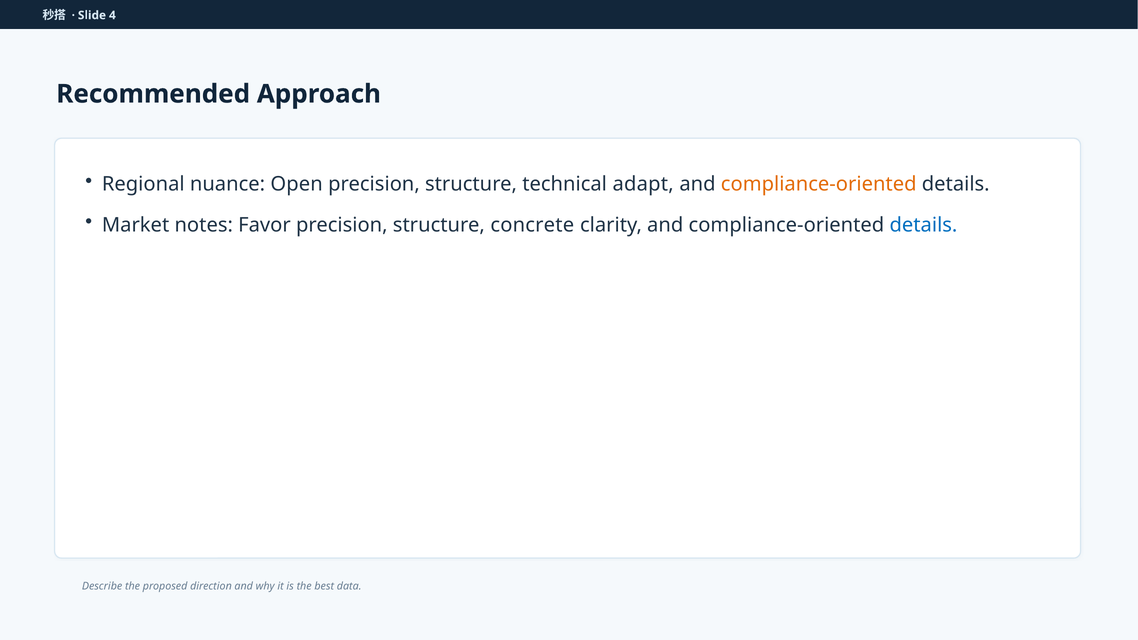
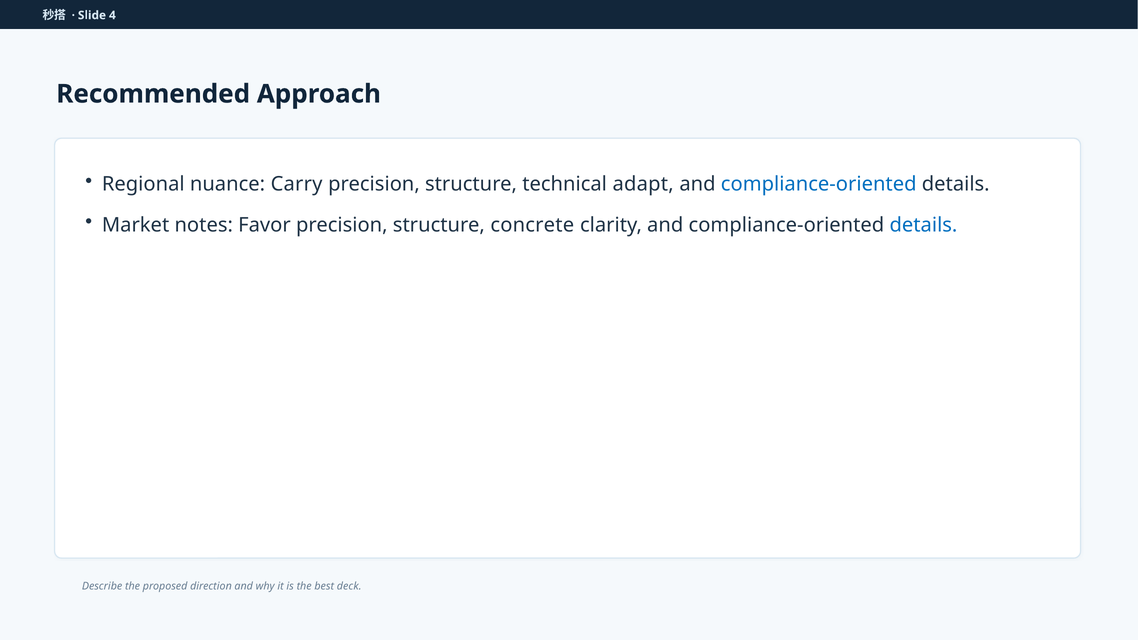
Open: Open -> Carry
compliance-oriented at (819, 184) colour: orange -> blue
data: data -> deck
